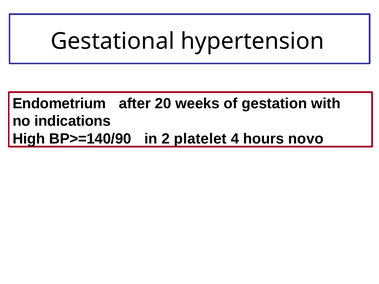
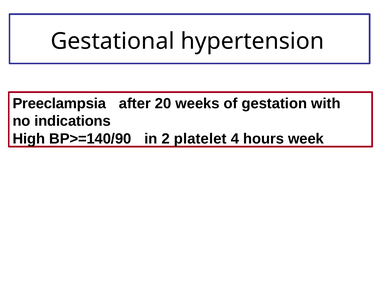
Endometrium: Endometrium -> Preeclampsia
novo: novo -> week
